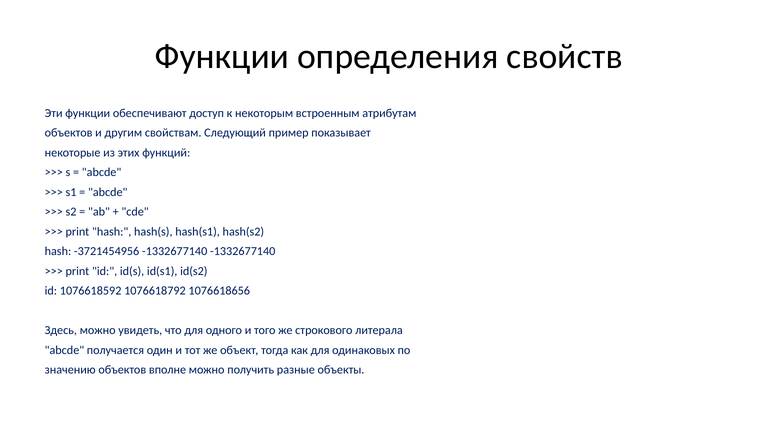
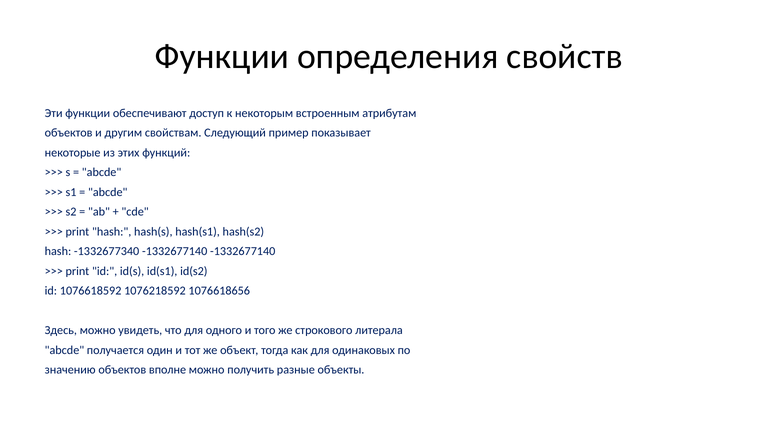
-3721454956: -3721454956 -> -1332677340
1076618792: 1076618792 -> 1076218592
